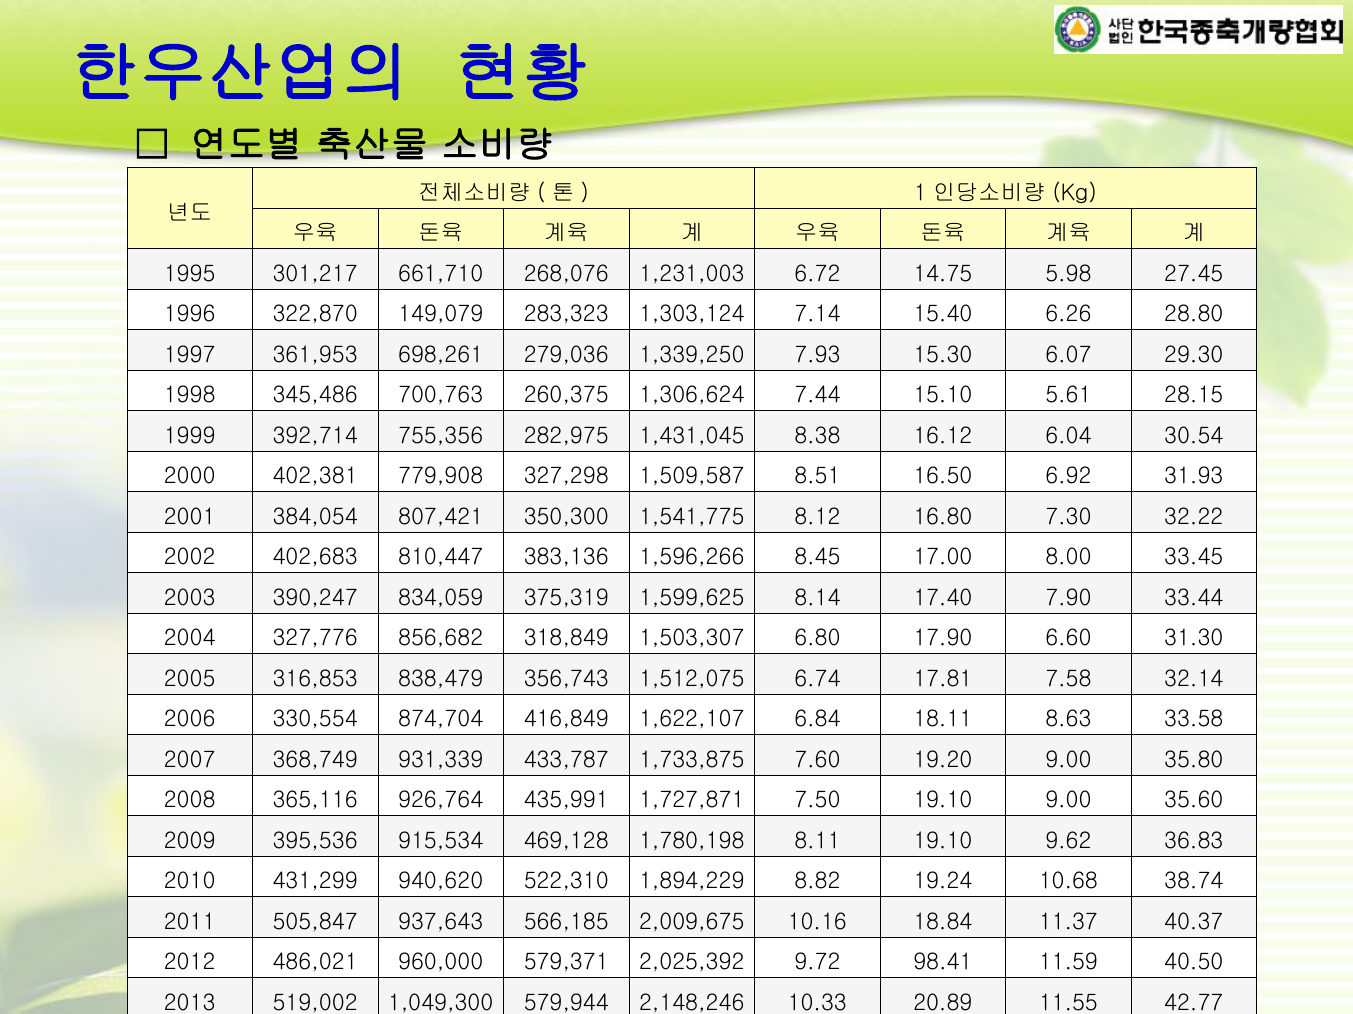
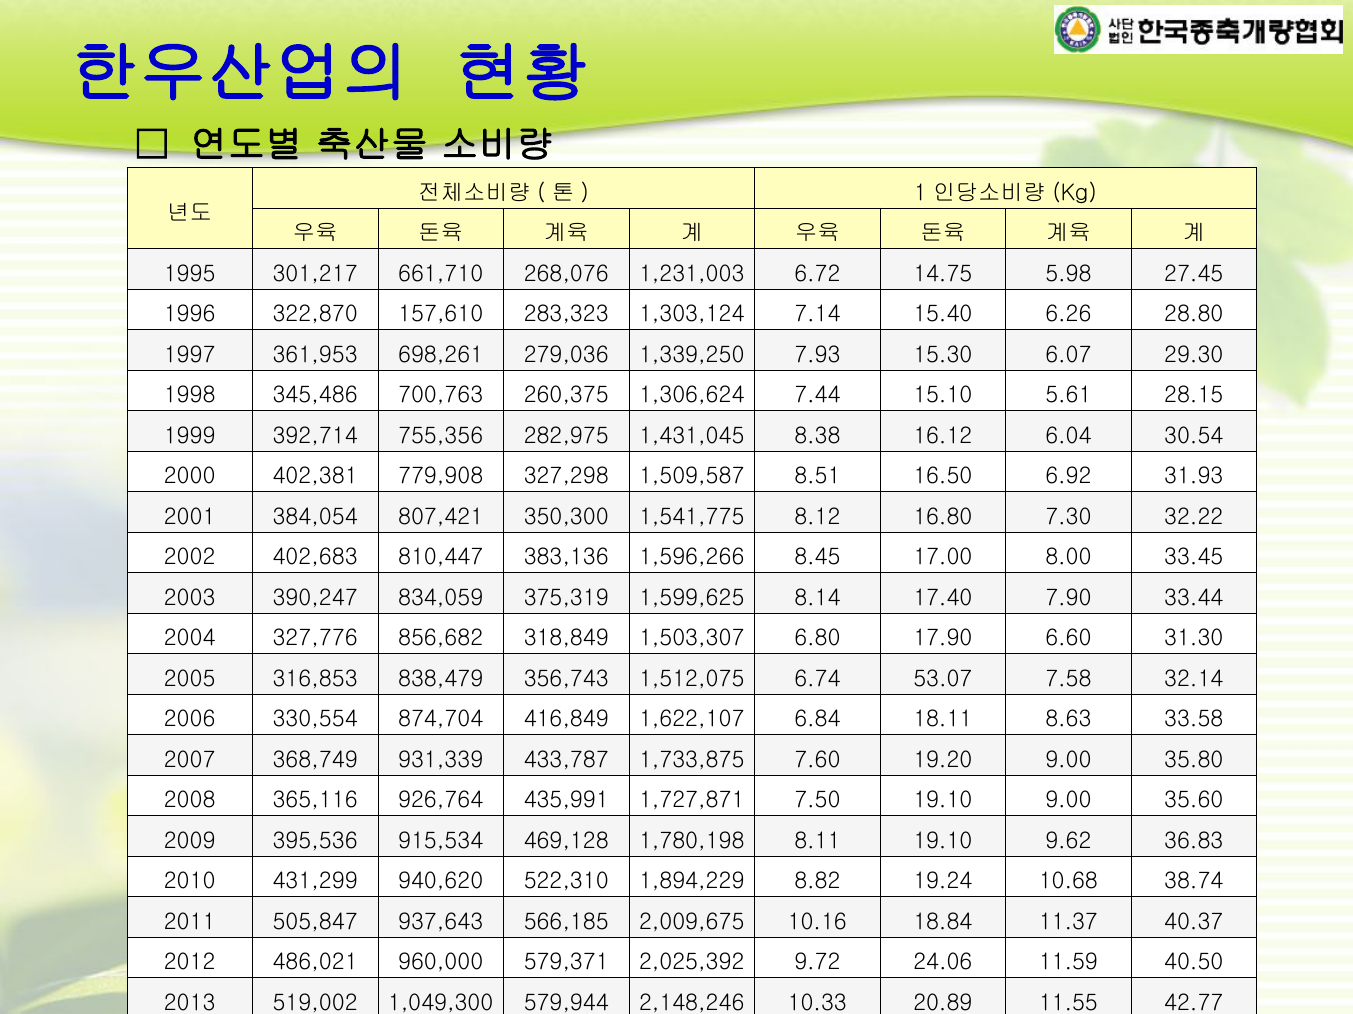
149,079: 149,079 -> 157,610
17.81: 17.81 -> 53.07
98.41: 98.41 -> 24.06
